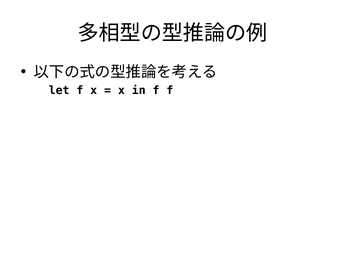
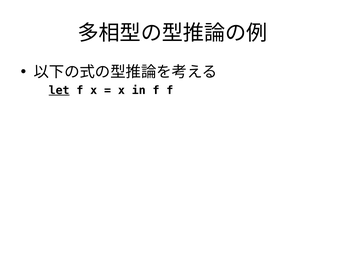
let underline: none -> present
